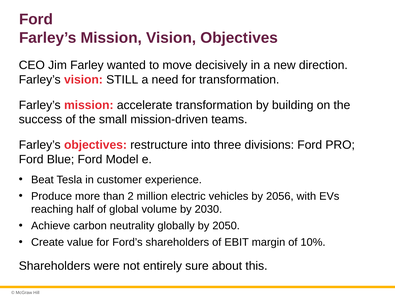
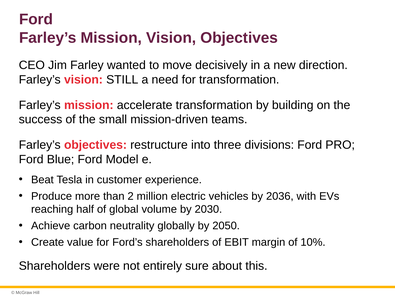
2056: 2056 -> 2036
